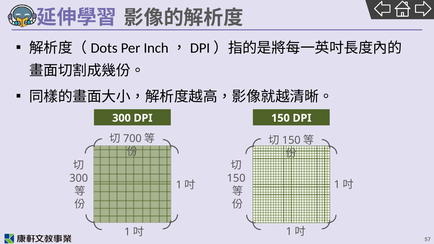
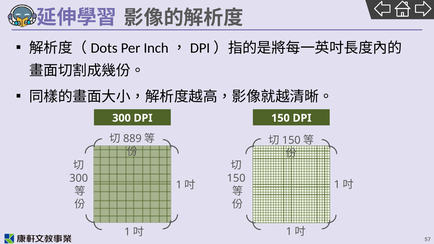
700: 700 -> 889
